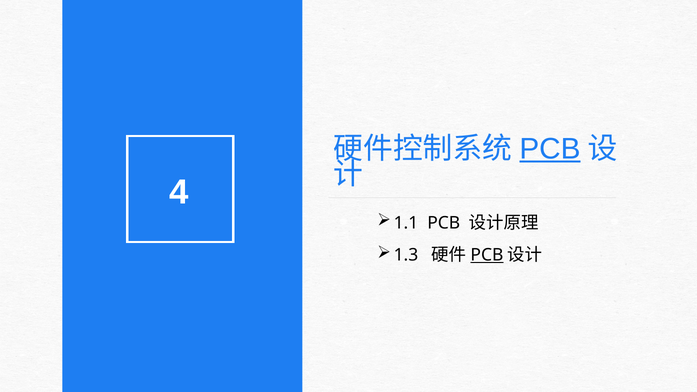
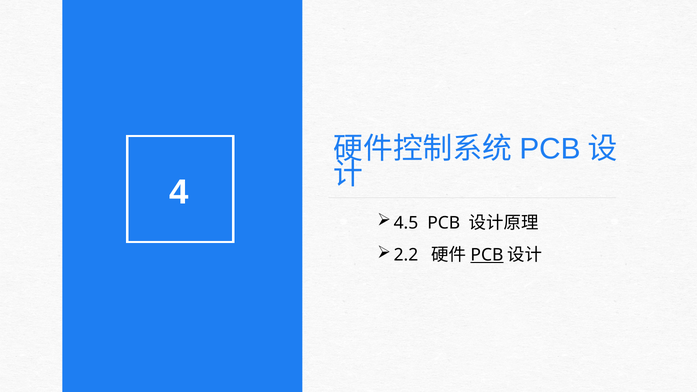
PCB at (550, 149) underline: present -> none
1.1: 1.1 -> 4.5
1.3: 1.3 -> 2.2
